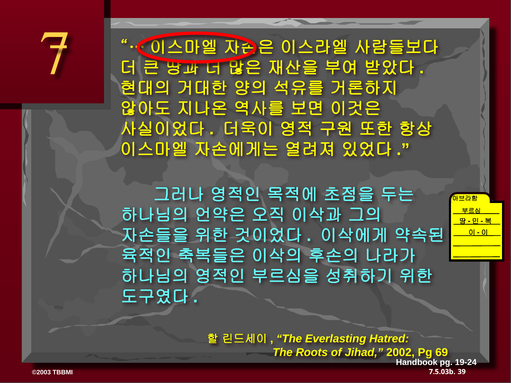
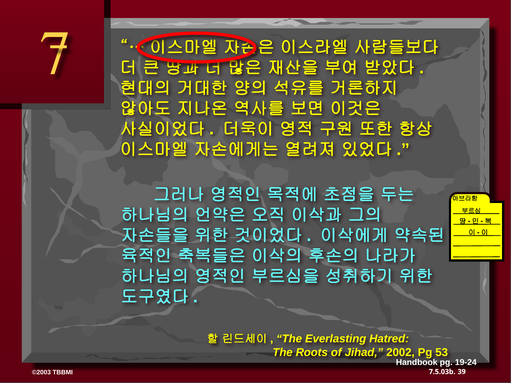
69: 69 -> 53
